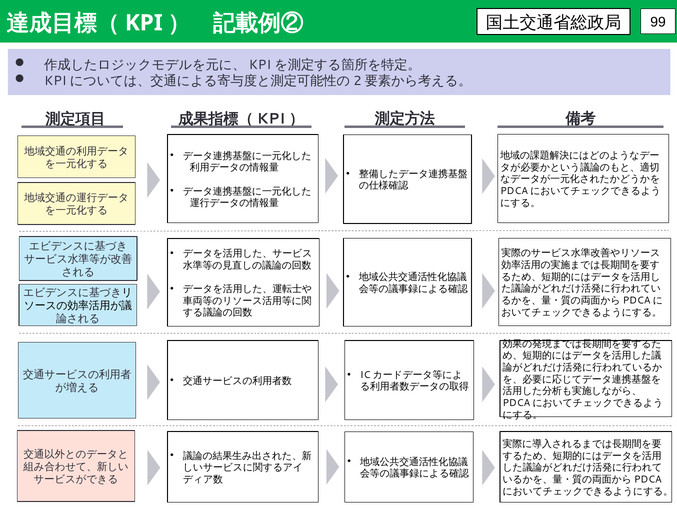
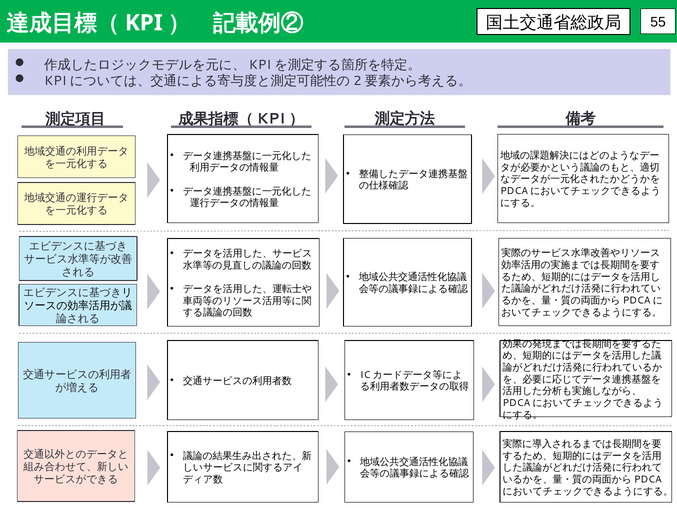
99: 99 -> 55
